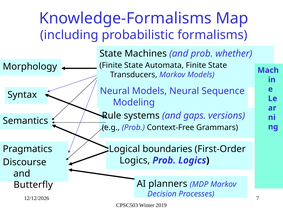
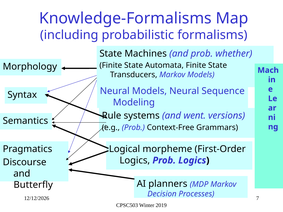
gaps: gaps -> went
boundaries: boundaries -> morpheme
